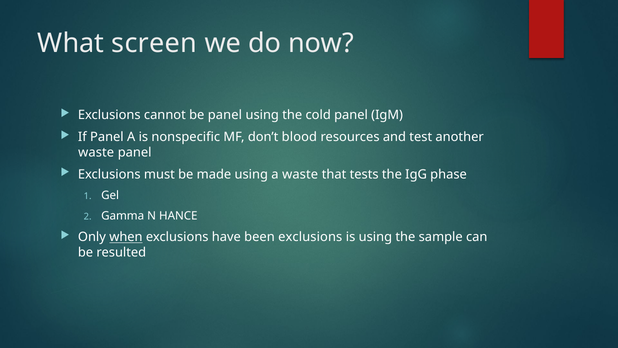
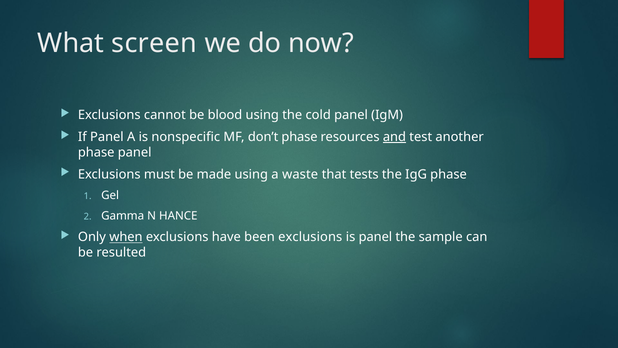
be panel: panel -> blood
don’t blood: blood -> phase
and underline: none -> present
waste at (96, 152): waste -> phase
is using: using -> panel
